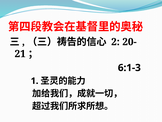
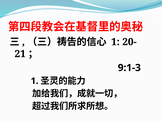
2 at (115, 42): 2 -> 1
6:1-3: 6:1-3 -> 9:1-3
